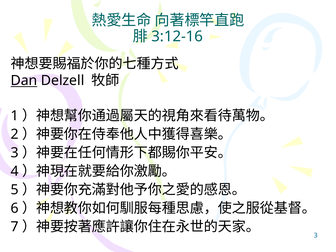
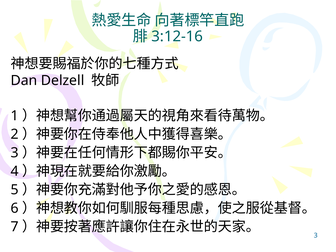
Dan underline: present -> none
